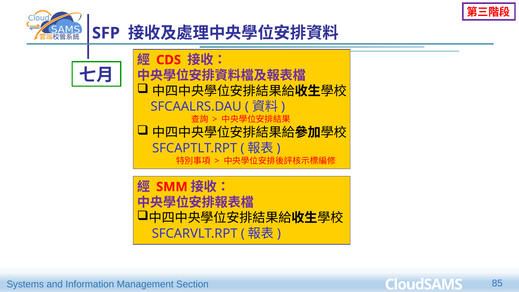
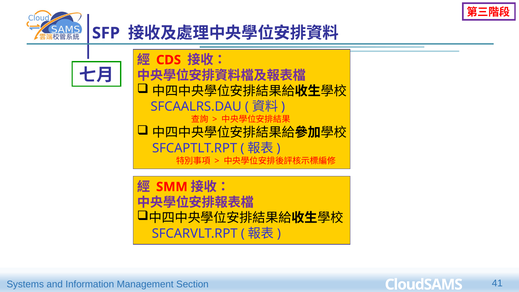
85: 85 -> 41
